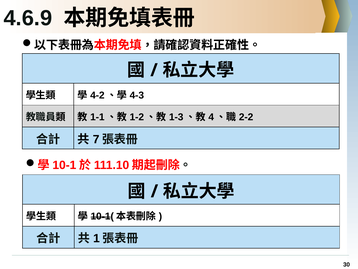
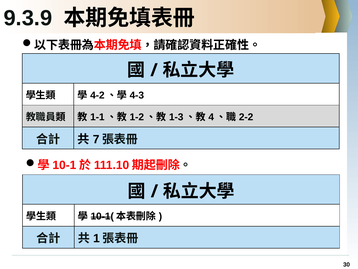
4.6.9: 4.6.9 -> 9.3.9
